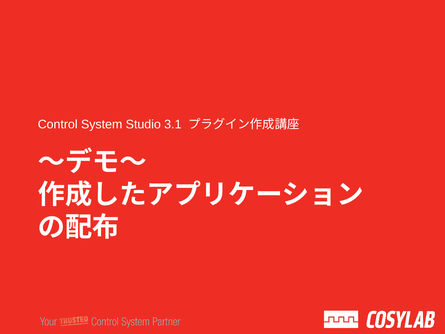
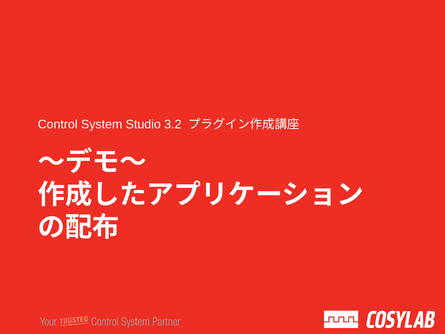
3.1: 3.1 -> 3.2
